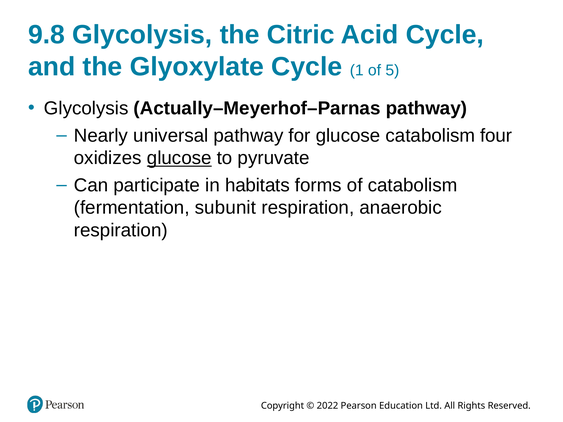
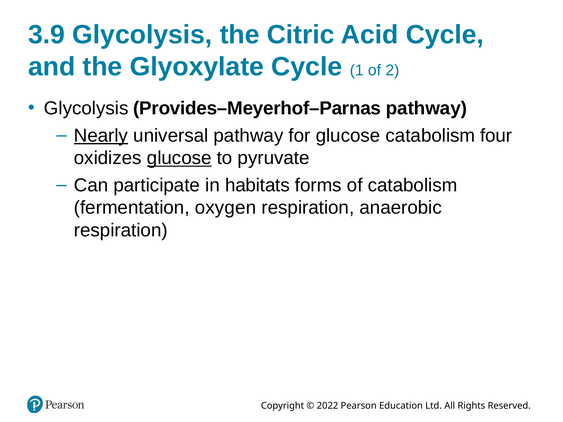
9.8: 9.8 -> 3.9
5: 5 -> 2
Actually–Meyerhof–Parnas: Actually–Meyerhof–Parnas -> Provides–Meyerhof–Parnas
Nearly underline: none -> present
subunit: subunit -> oxygen
